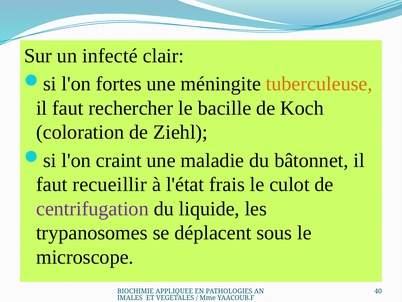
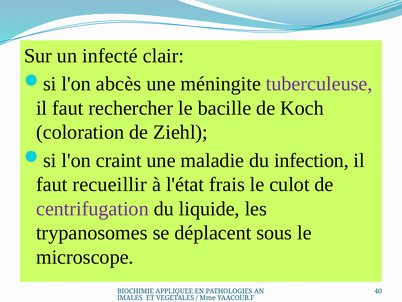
fortes: fortes -> abcès
tuberculeuse colour: orange -> purple
bâtonnet: bâtonnet -> infection
